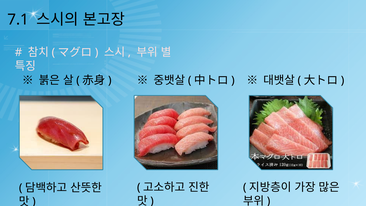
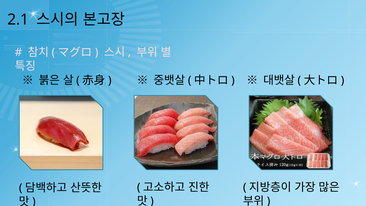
7.1: 7.1 -> 2.1
